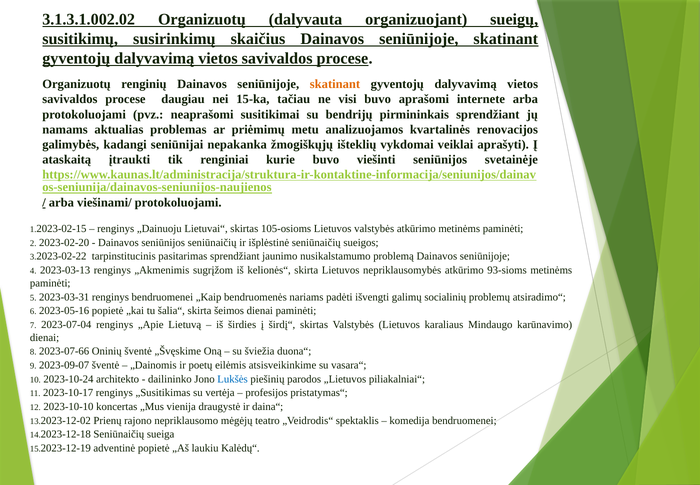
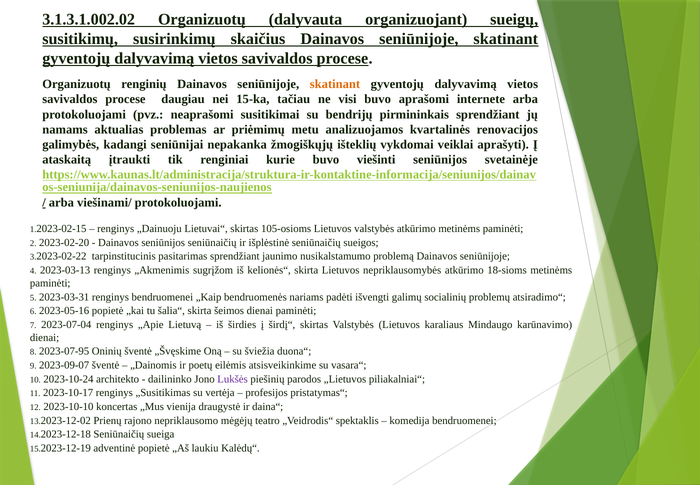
93-sioms: 93-sioms -> 18-sioms
2023-07-66: 2023-07-66 -> 2023-07-95
Lukšės colour: blue -> purple
